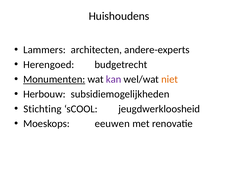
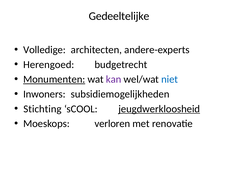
Huishoudens: Huishoudens -> Gedeeltelijke
Lammers: Lammers -> Volledige
niet colour: orange -> blue
Herbouw: Herbouw -> Inwoners
jeugdwerkloosheid underline: none -> present
eeuwen: eeuwen -> verloren
